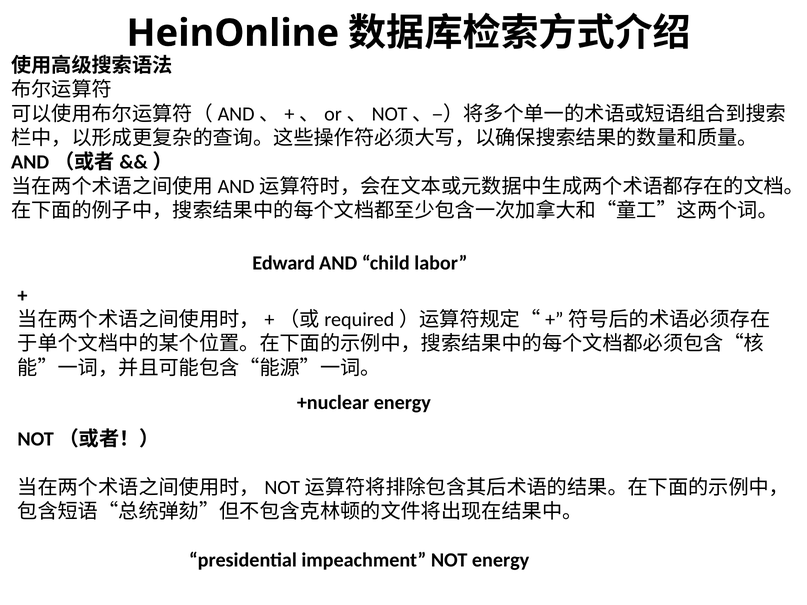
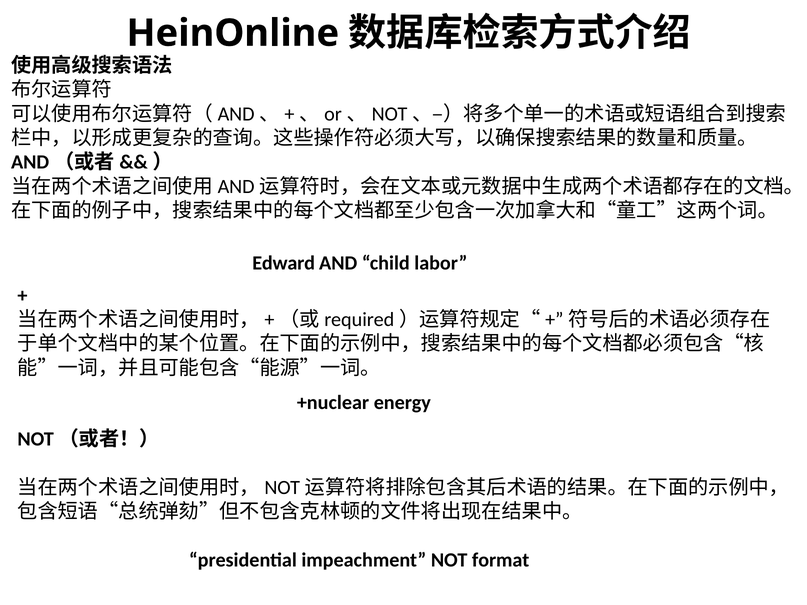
NOT energy: energy -> format
